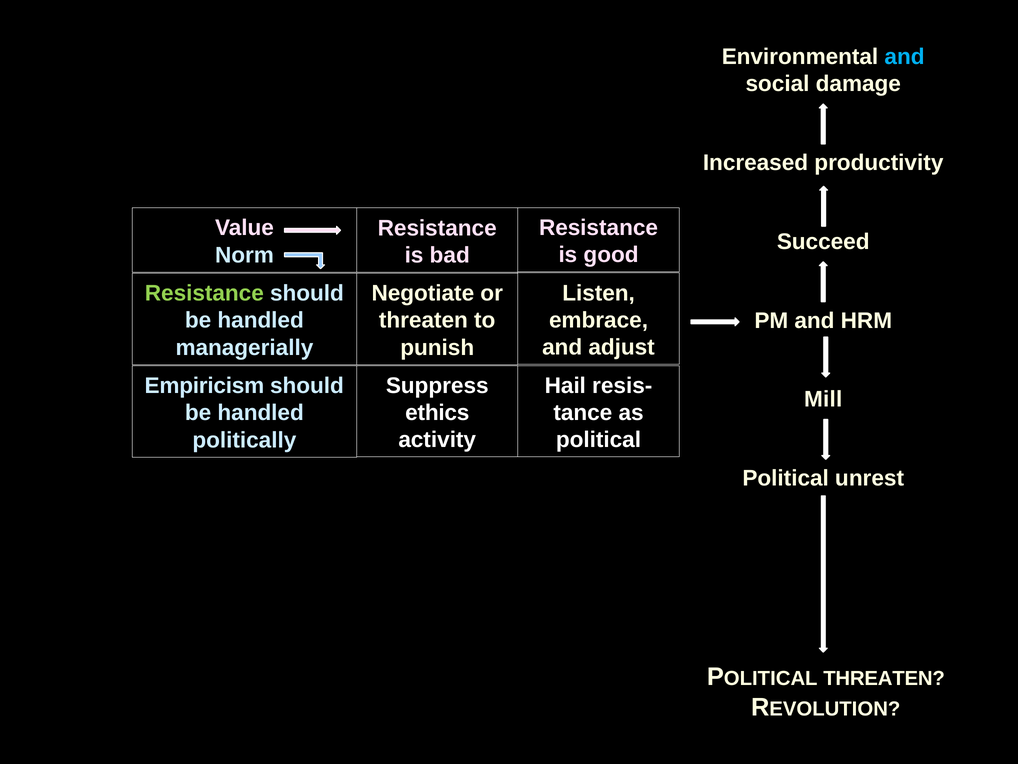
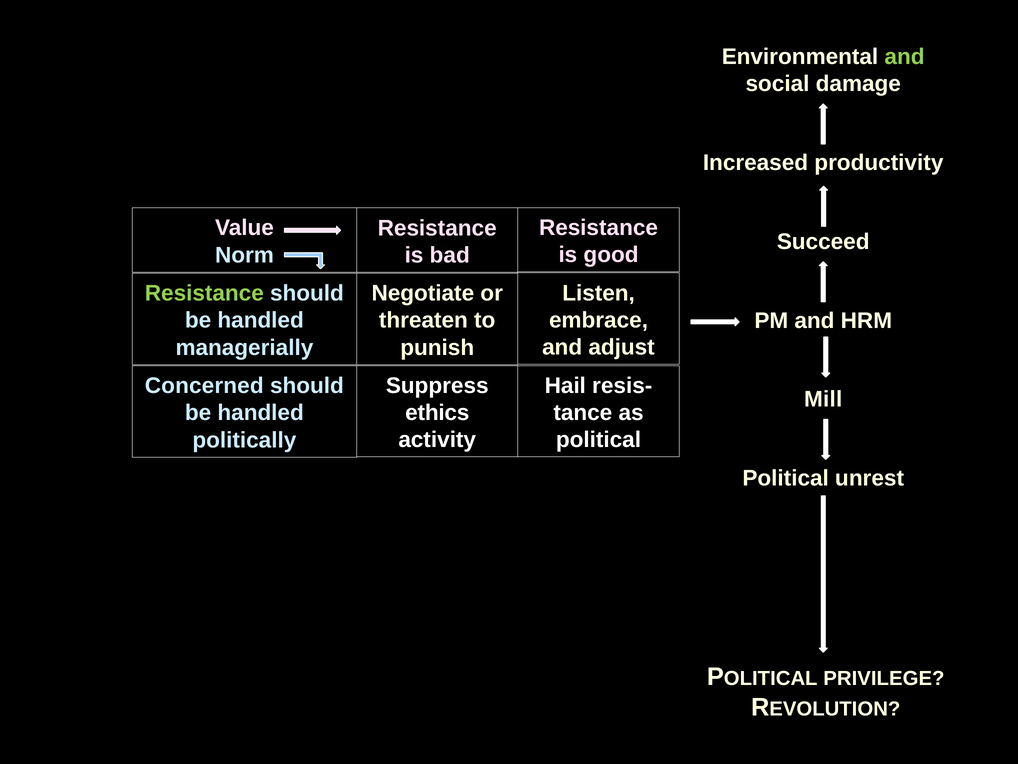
and at (905, 57) colour: light blue -> light green
Empiricism: Empiricism -> Concerned
THREATEN at (884, 678): THREATEN -> PRIVILEGE
